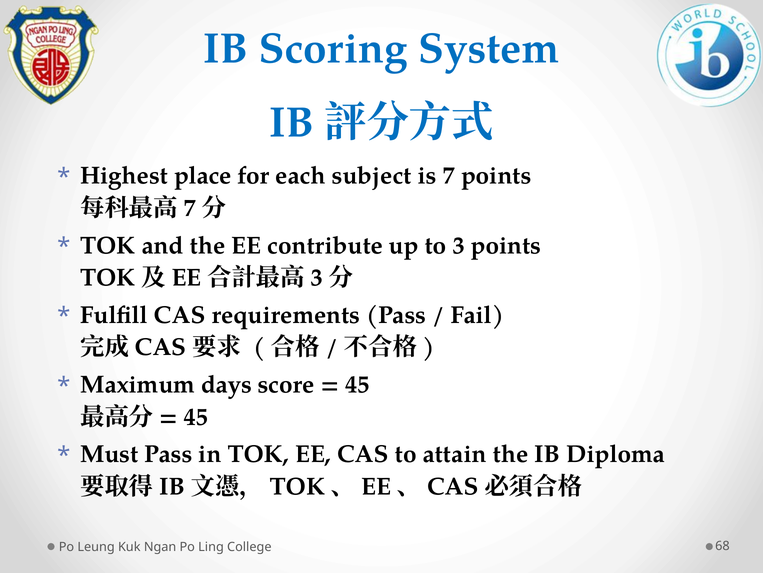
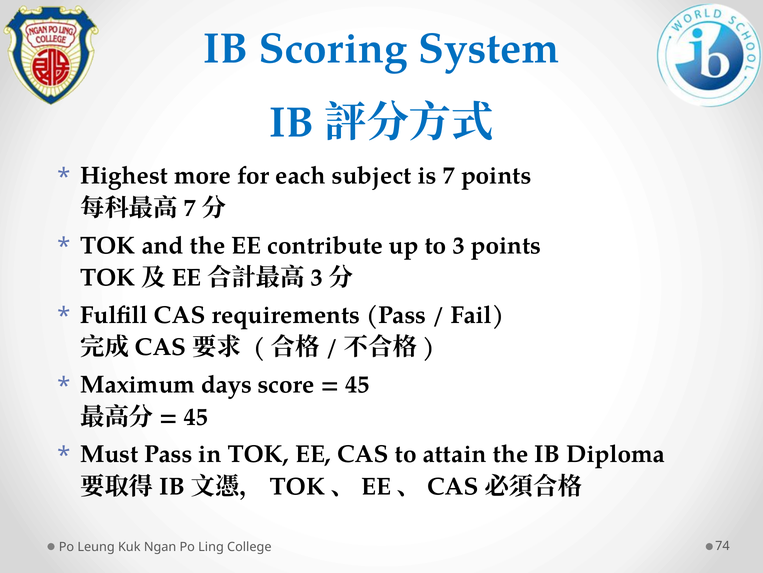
place: place -> more
68: 68 -> 74
